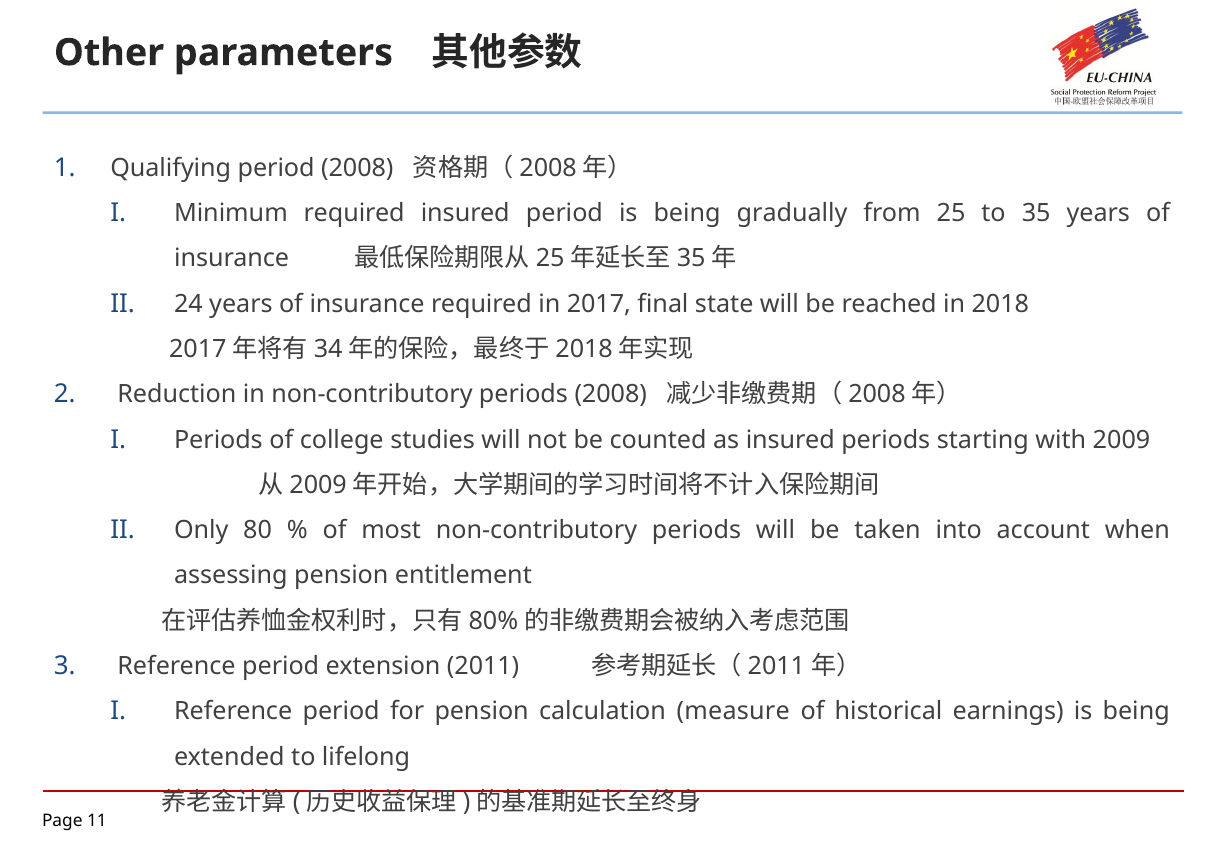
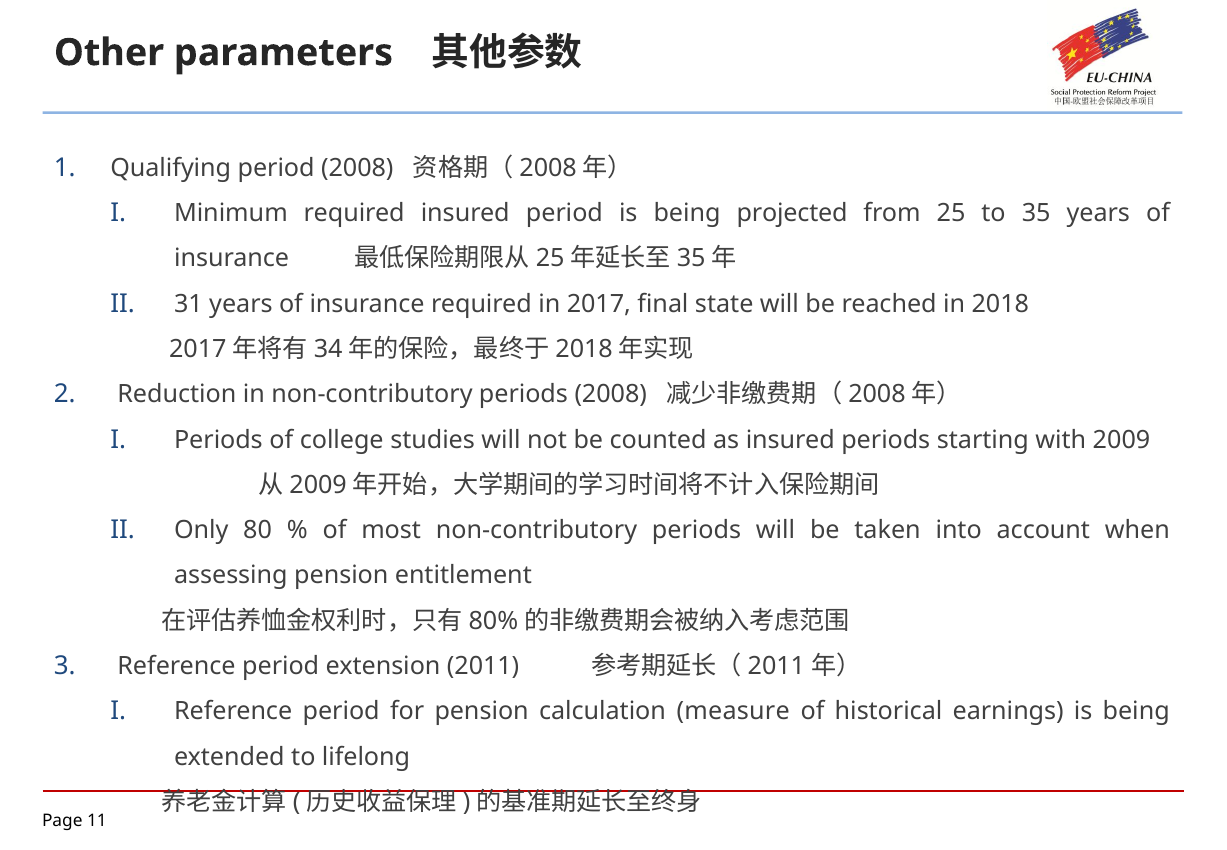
gradually: gradually -> projected
24: 24 -> 31
